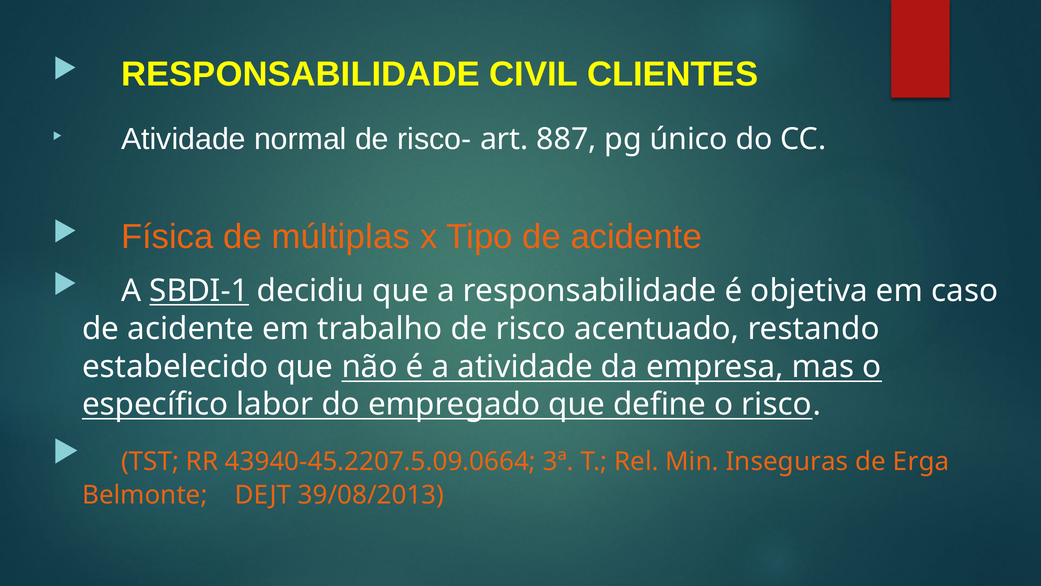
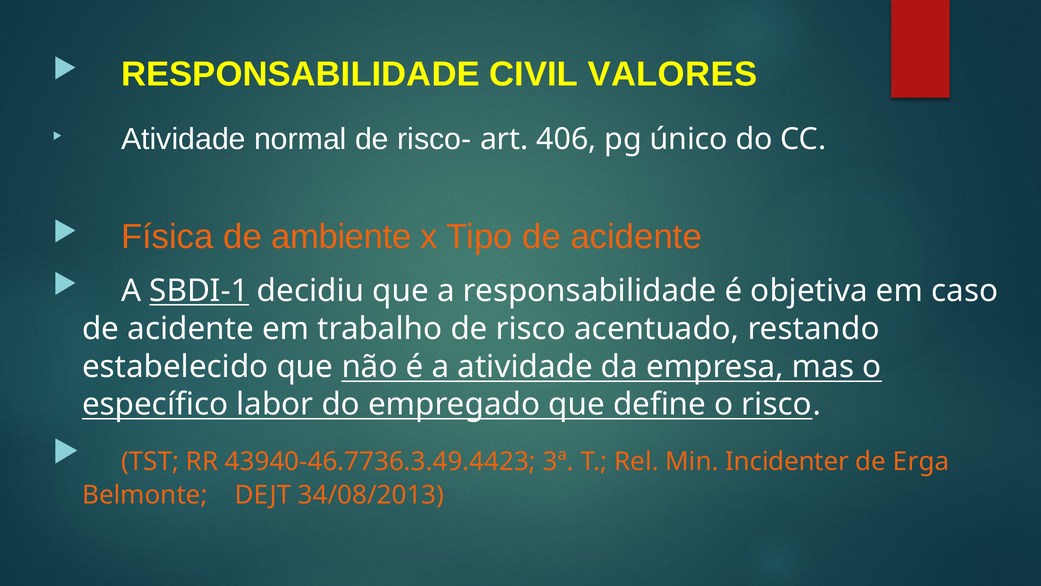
CLIENTES: CLIENTES -> VALORES
887: 887 -> 406
múltiplas: múltiplas -> ambiente
43940-45.2207.5.09.0664: 43940-45.2207.5.09.0664 -> 43940-46.7736.3.49.4423
Inseguras: Inseguras -> Incidenter
39/08/2013: 39/08/2013 -> 34/08/2013
